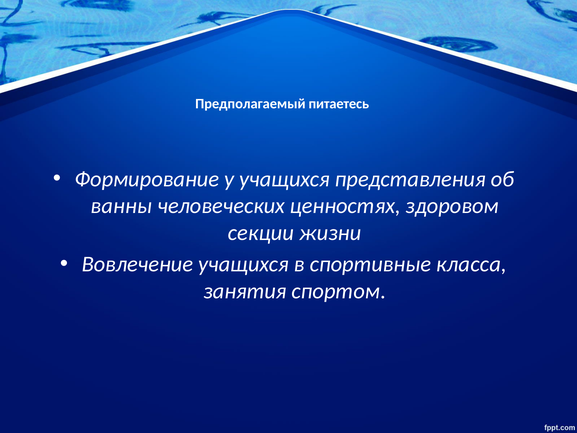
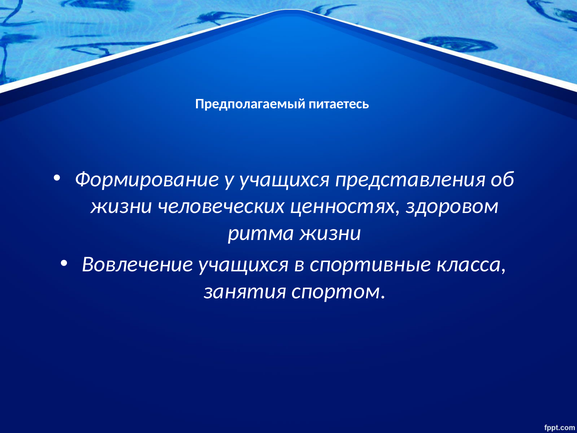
ванны at (121, 206): ванны -> жизни
секции: секции -> ритма
